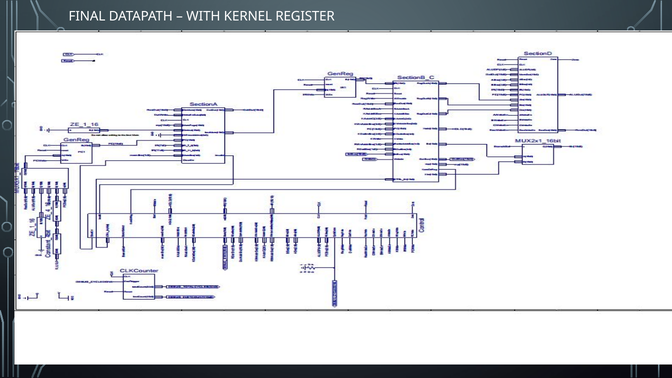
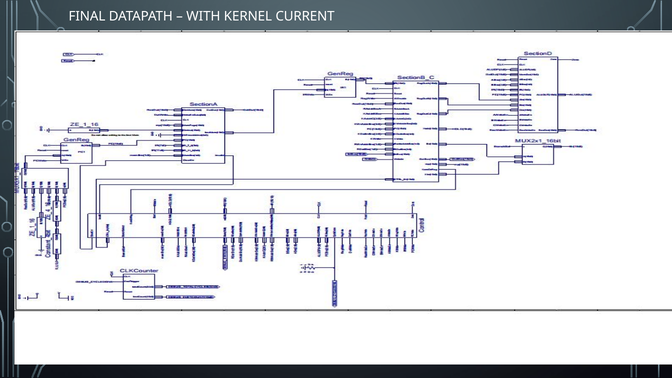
REGISTER: REGISTER -> CURRENT
